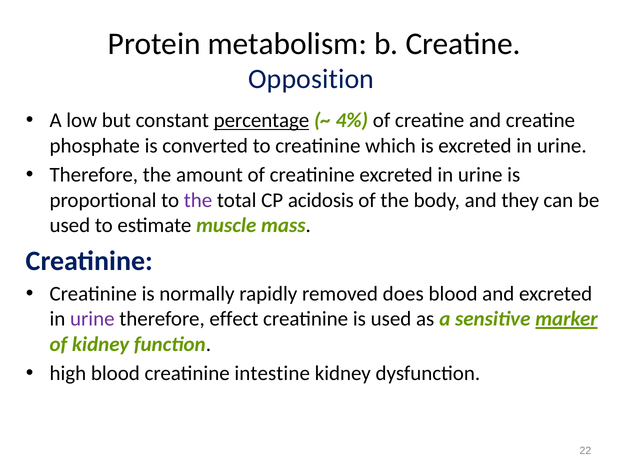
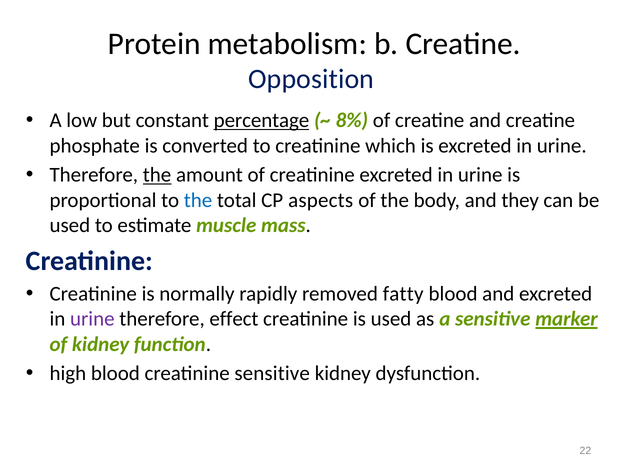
4%: 4% -> 8%
the at (157, 175) underline: none -> present
the at (198, 200) colour: purple -> blue
acidosis: acidosis -> aspects
does: does -> fatty
creatinine intestine: intestine -> sensitive
